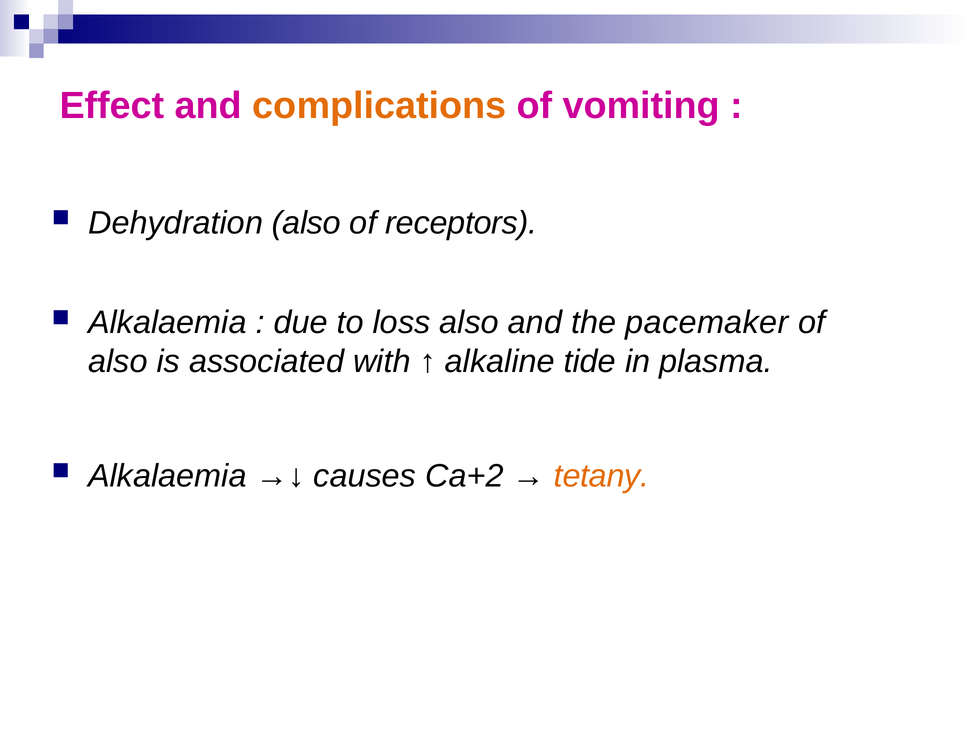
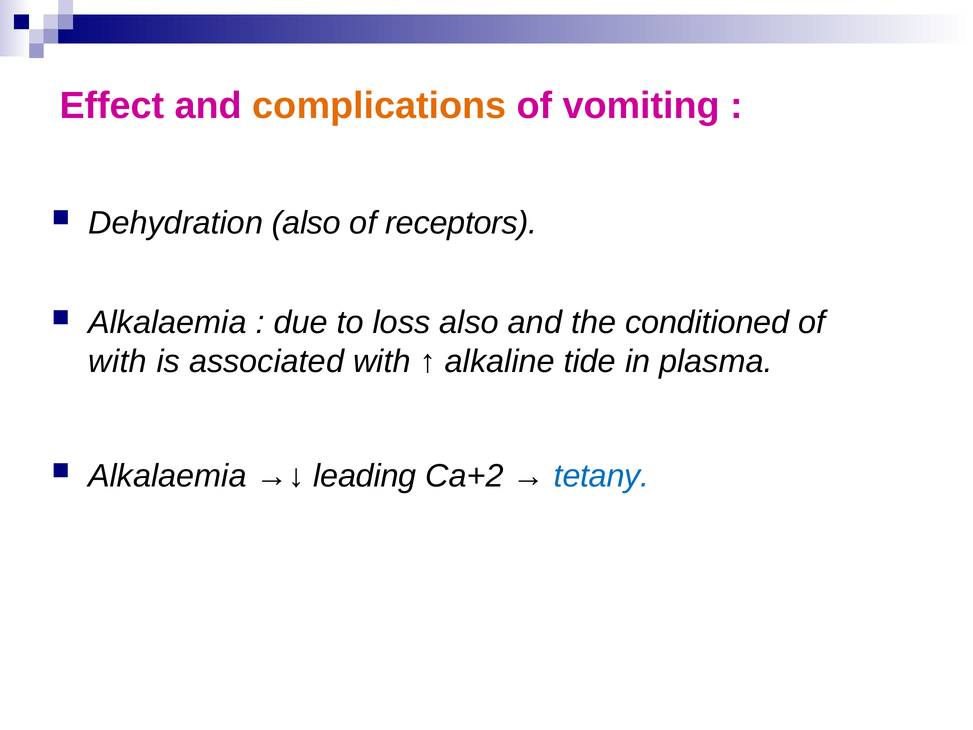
pacemaker: pacemaker -> conditioned
also at (118, 361): also -> with
causes: causes -> leading
tetany colour: orange -> blue
